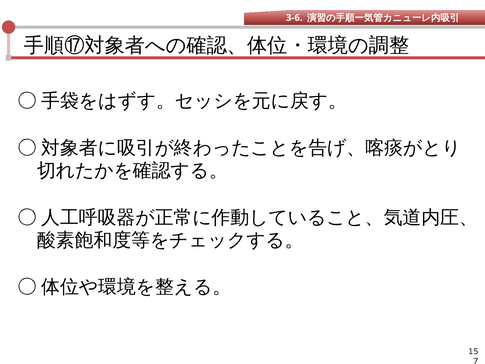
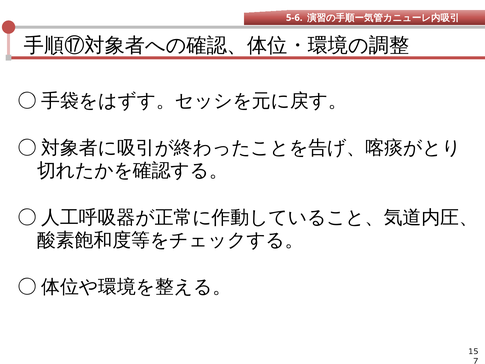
3-6: 3-6 -> 5-6
